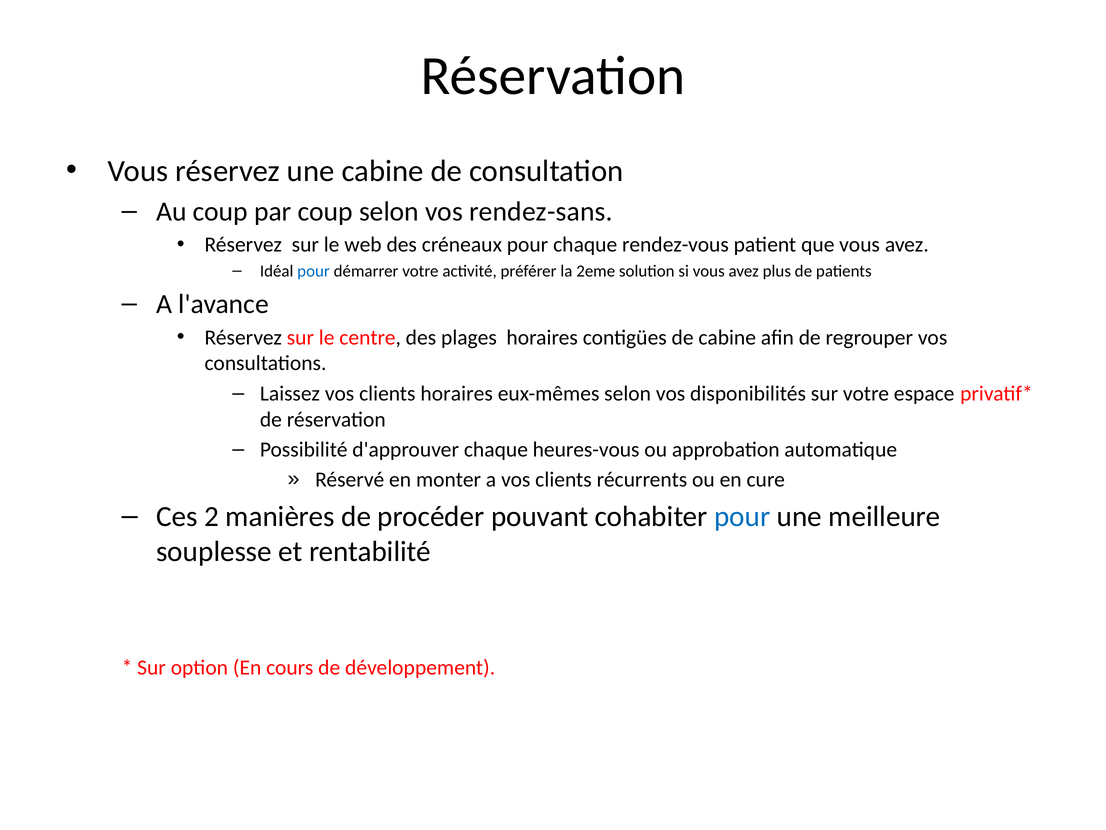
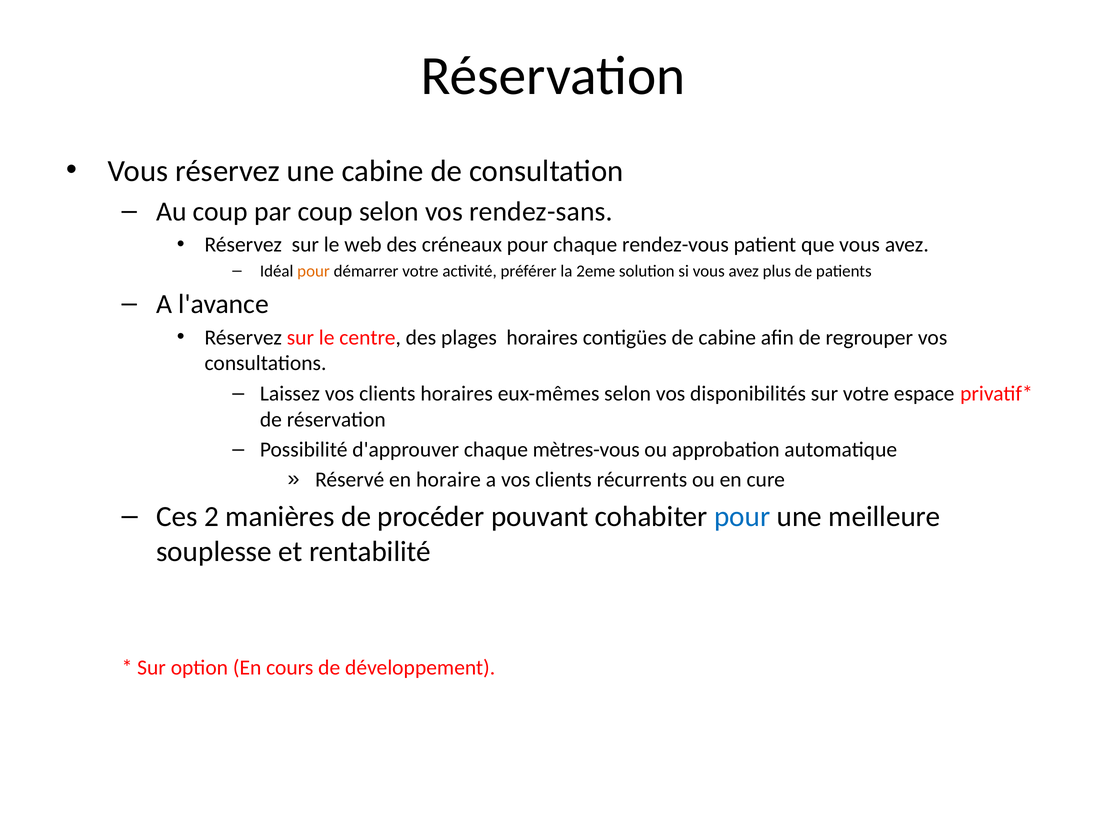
pour at (314, 271) colour: blue -> orange
heures-vous: heures-vous -> mètres-vous
monter: monter -> horaire
